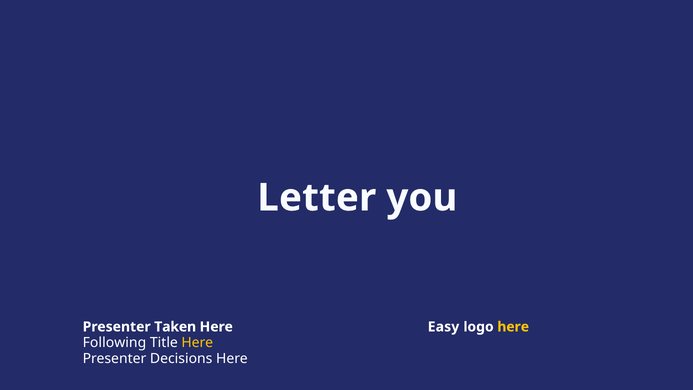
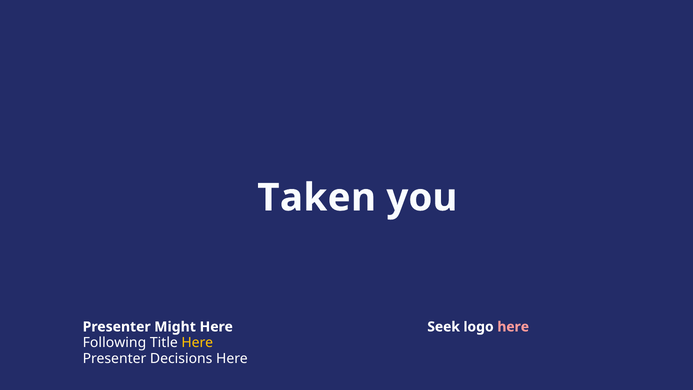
Letter: Letter -> Taken
Taken: Taken -> Might
Easy: Easy -> Seek
here at (513, 327) colour: yellow -> pink
